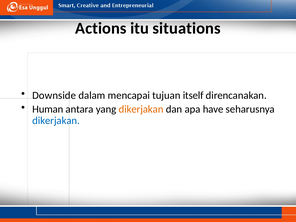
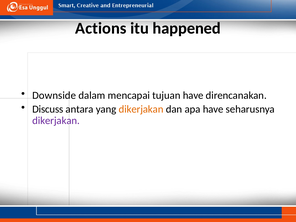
situations: situations -> happened
tujuan itself: itself -> have
Human: Human -> Discuss
dikerjakan at (56, 121) colour: blue -> purple
